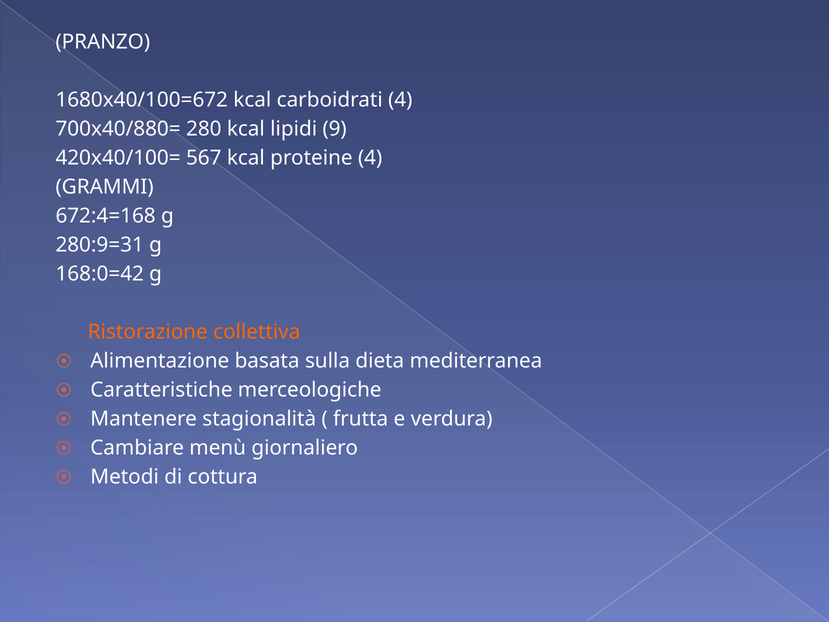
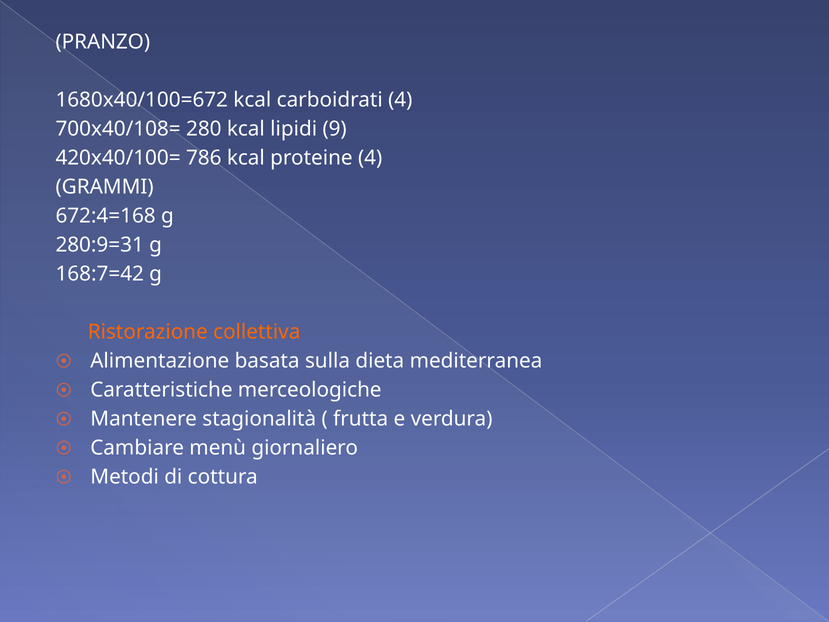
700x40/880=: 700x40/880= -> 700x40/108=
567: 567 -> 786
168:0=42: 168:0=42 -> 168:7=42
